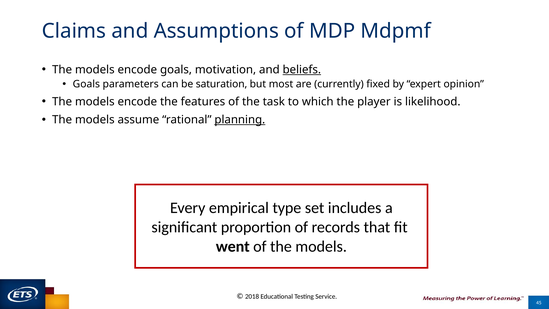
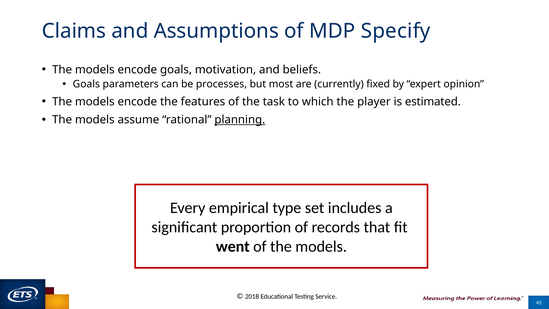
Mdpmf: Mdpmf -> Specify
beliefs underline: present -> none
saturation: saturation -> processes
likelihood: likelihood -> estimated
